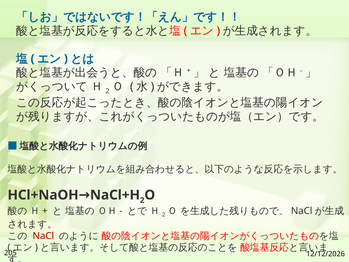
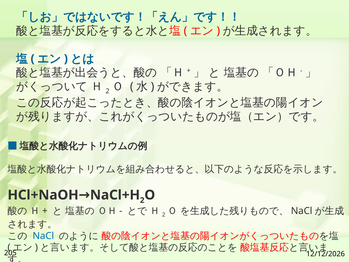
NaCl colour: red -> blue
